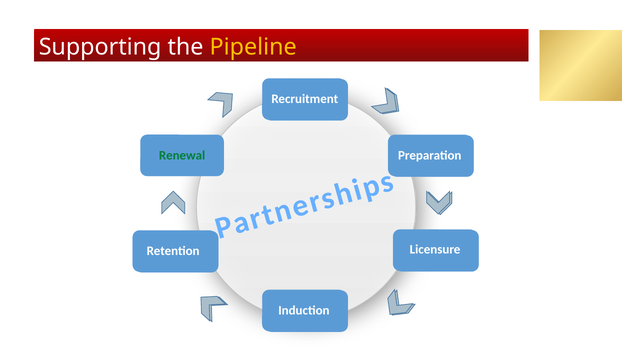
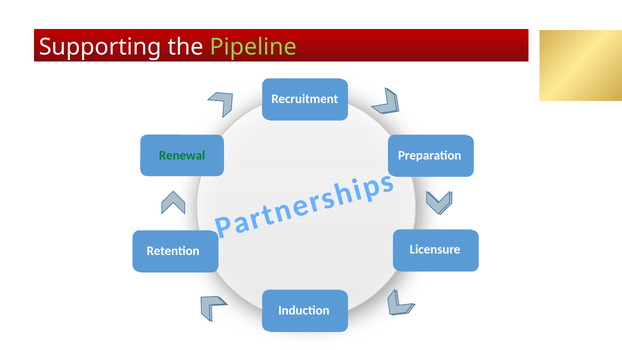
Pipeline colour: yellow -> light green
